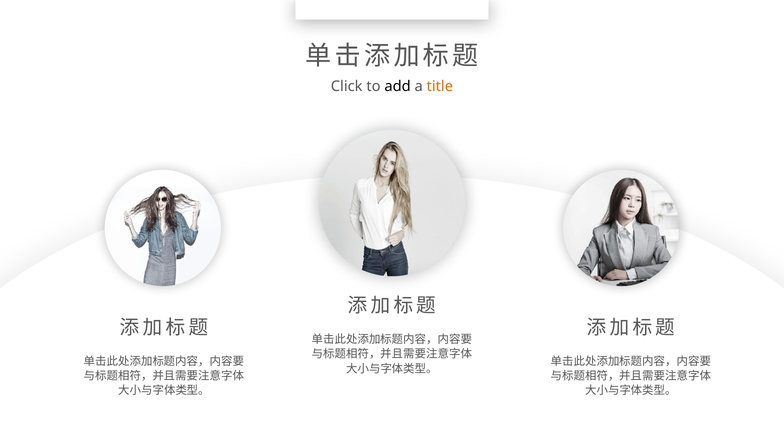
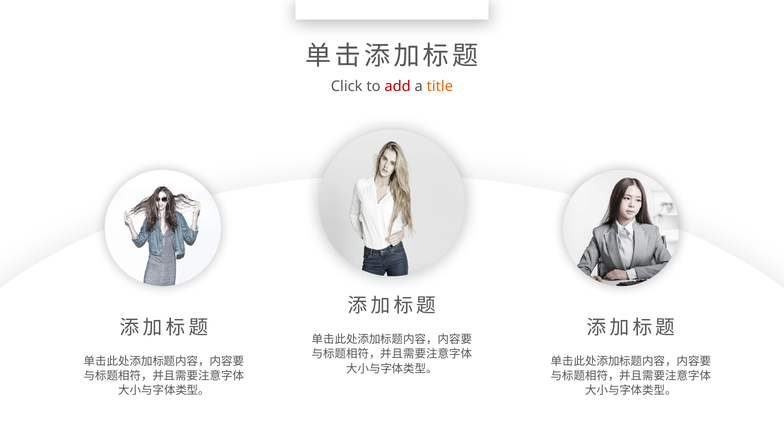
add colour: black -> red
